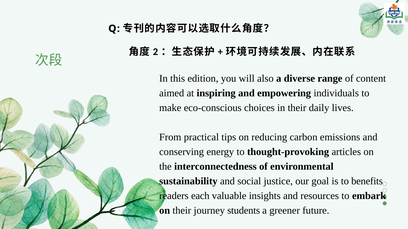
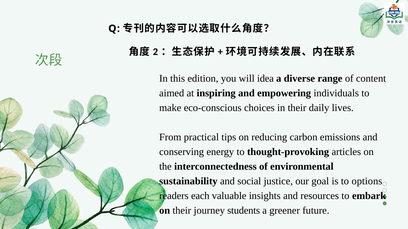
also: also -> idea
benefits: benefits -> options
